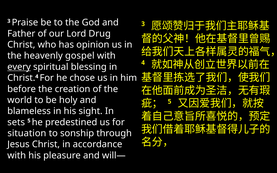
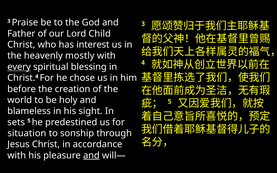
Drug: Drug -> Child
opinion: opinion -> interest
gospel: gospel -> mostly
and at (91, 156) underline: none -> present
